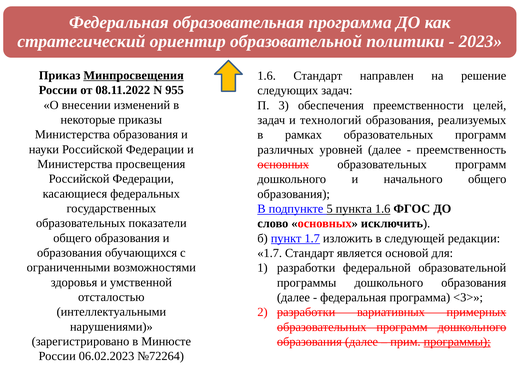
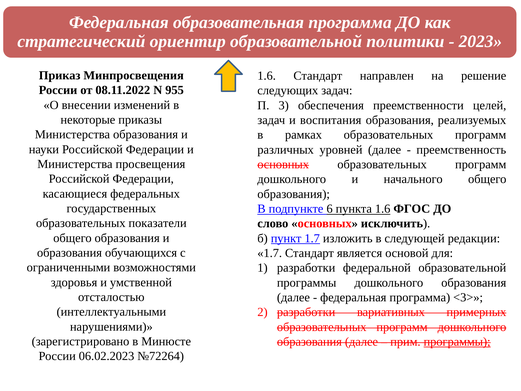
Минпросвещения underline: present -> none
технологий: технологий -> воспитания
5: 5 -> 6
